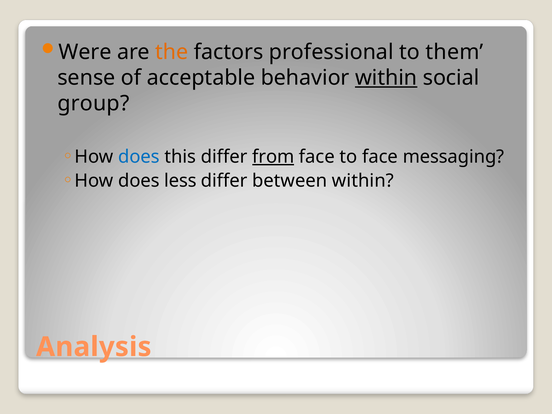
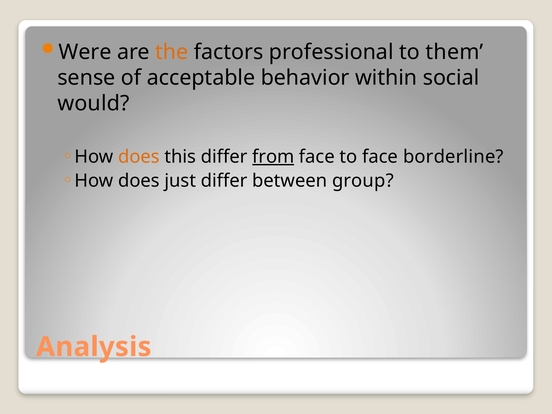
within at (386, 78) underline: present -> none
group: group -> would
does at (139, 157) colour: blue -> orange
messaging: messaging -> borderline
less: less -> just
between within: within -> group
